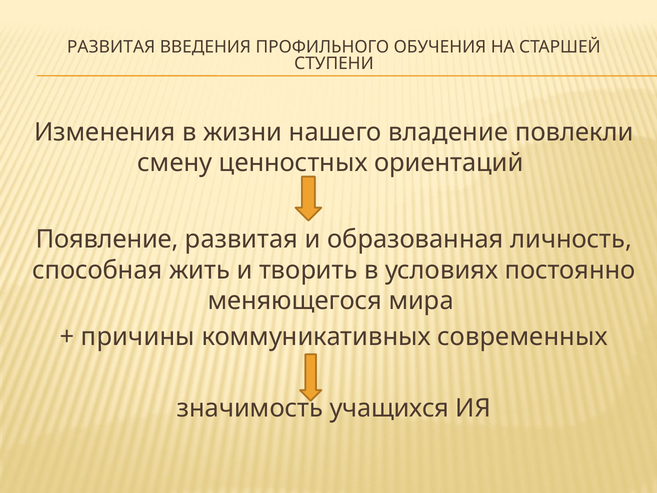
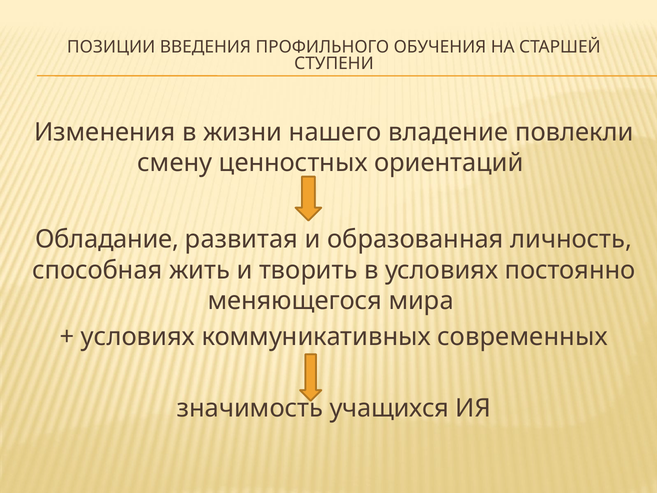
РАЗВИТАЯ at (111, 47): РАЗВИТАЯ -> ПОЗИЦИИ
Появление: Появление -> Обладание
причины at (138, 337): причины -> условиях
